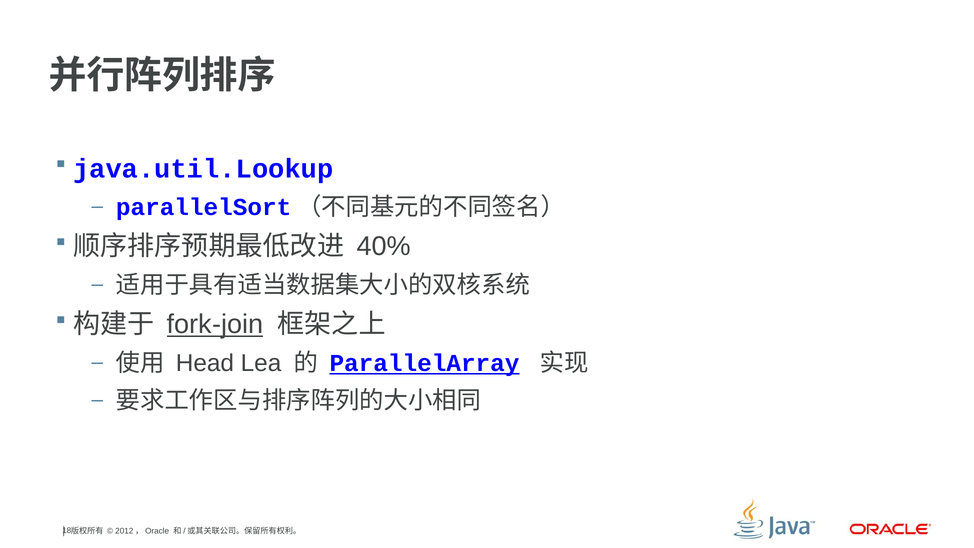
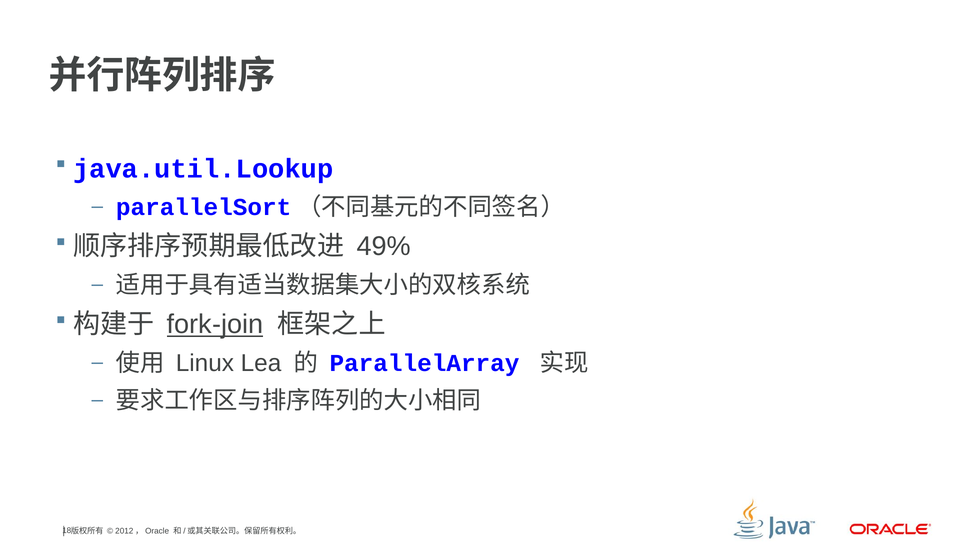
40%: 40% -> 49%
Head: Head -> Linux
ParallelArray underline: present -> none
